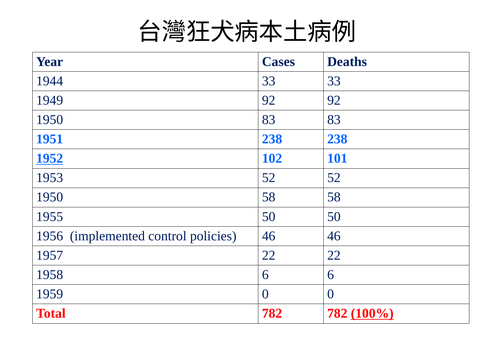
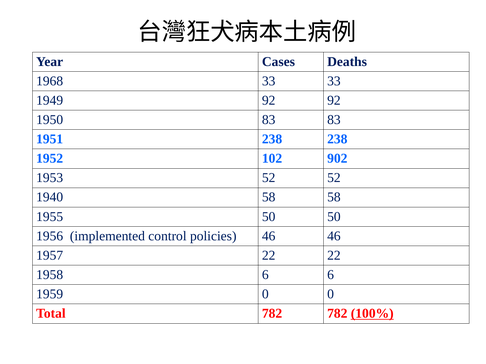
1944: 1944 -> 1968
1952 underline: present -> none
101: 101 -> 902
1950 at (50, 197): 1950 -> 1940
